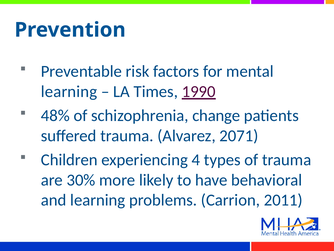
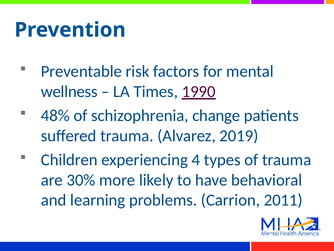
learning at (69, 91): learning -> wellness
2071: 2071 -> 2019
